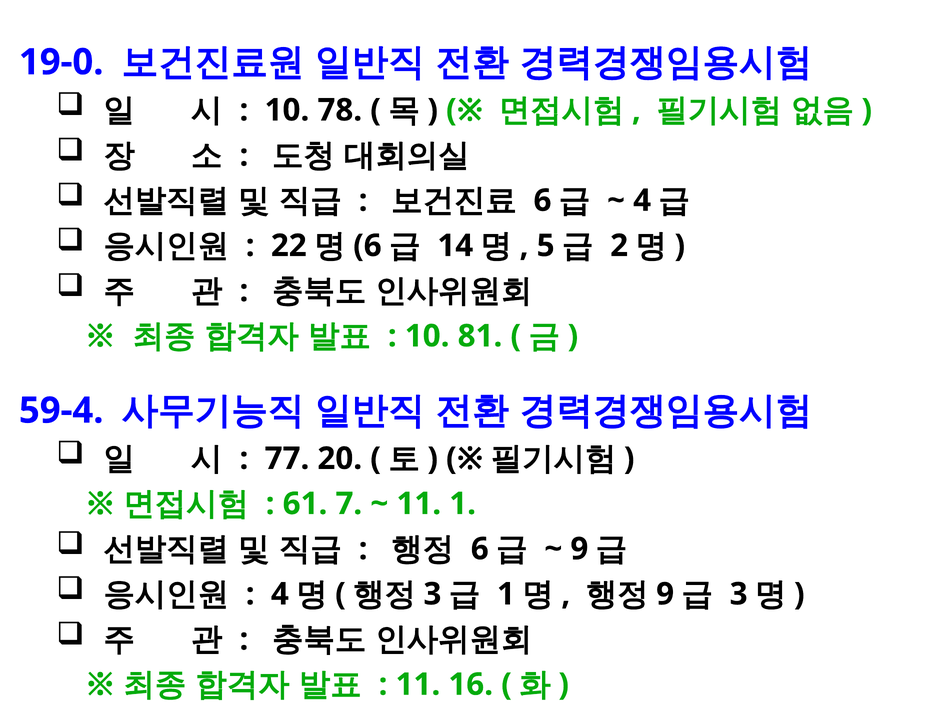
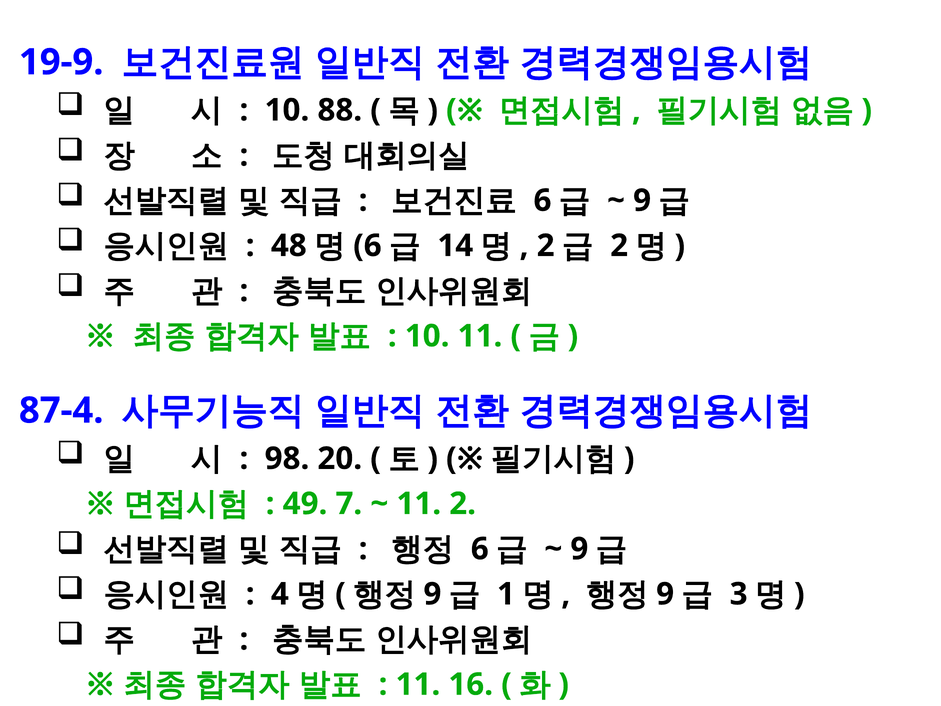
19-0: 19-0 -> 19-9
78: 78 -> 88
4 at (642, 200): 4 -> 9
22: 22 -> 48
5 at (546, 246): 5 -> 2
10 81: 81 -> 11
59-4: 59-4 -> 87-4
77: 77 -> 98
61: 61 -> 49
11 1: 1 -> 2
3 at (432, 594): 3 -> 9
